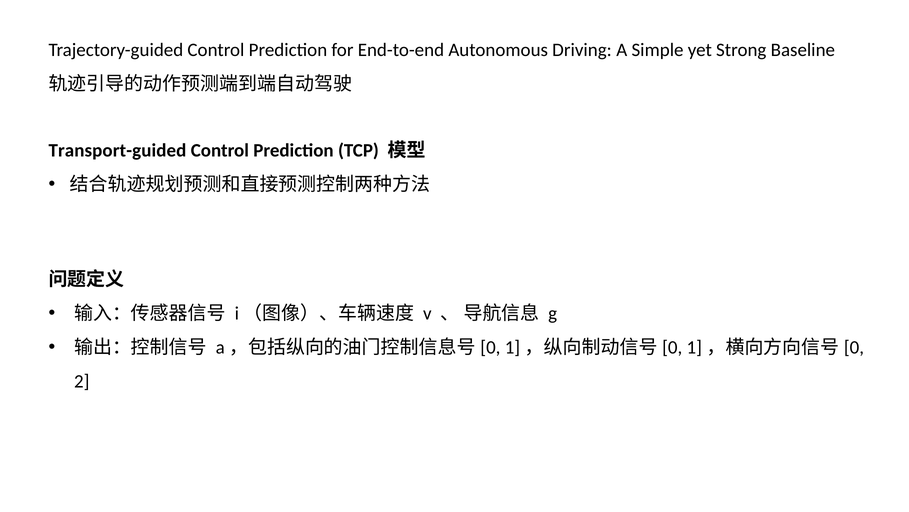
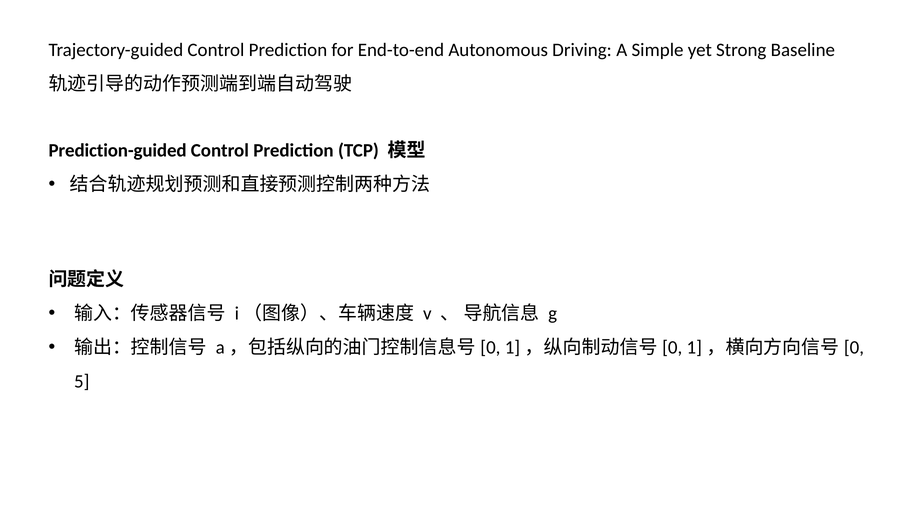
Transport-guided: Transport-guided -> Prediction-guided
2: 2 -> 5
